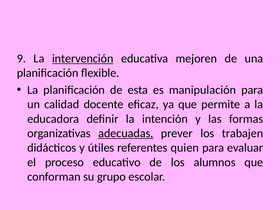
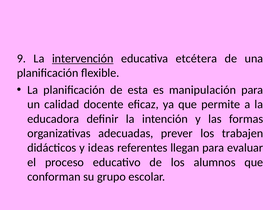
mejoren: mejoren -> etcétera
adecuadas underline: present -> none
útiles: útiles -> ideas
quien: quien -> llegan
